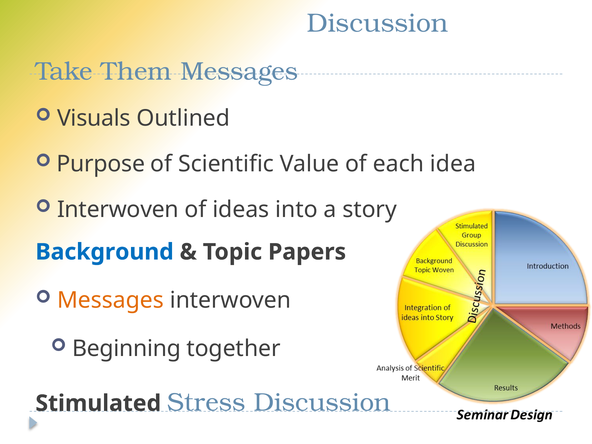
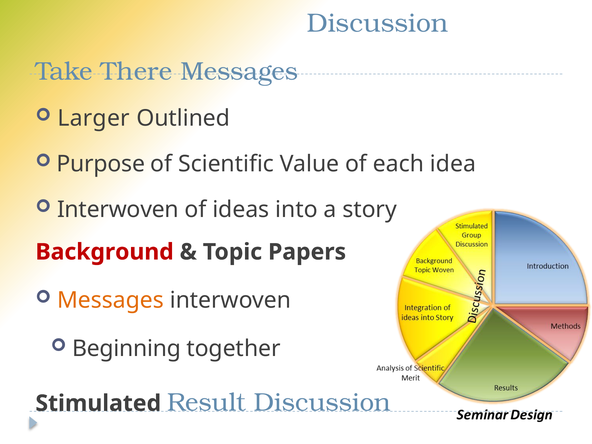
Them: Them -> There
Visuals: Visuals -> Larger
Background colour: blue -> red
Stress: Stress -> Result
